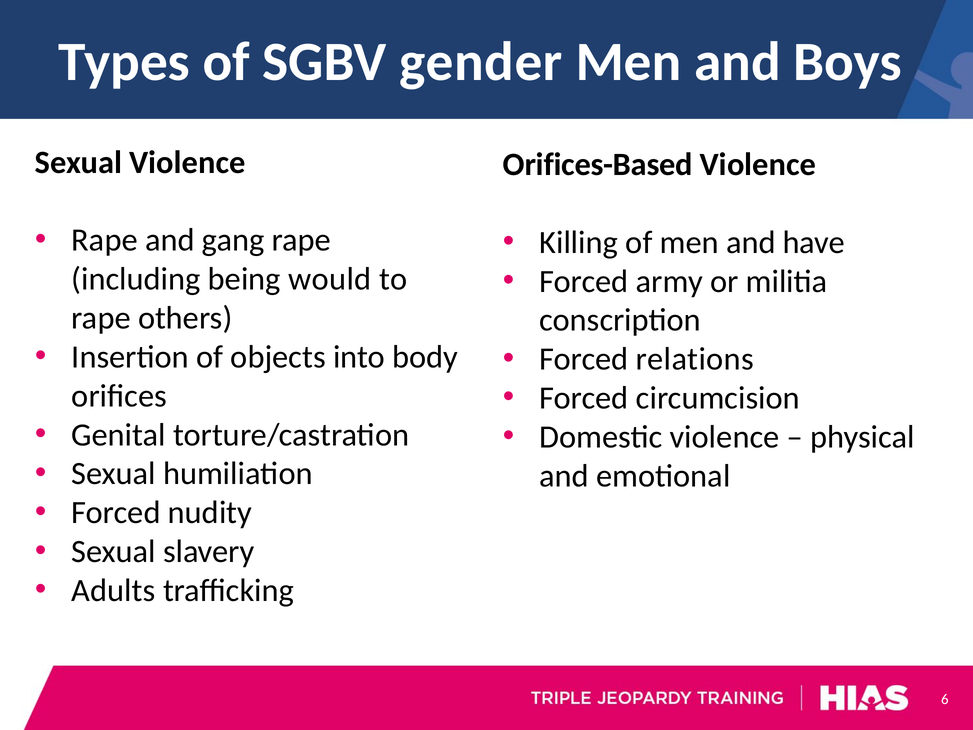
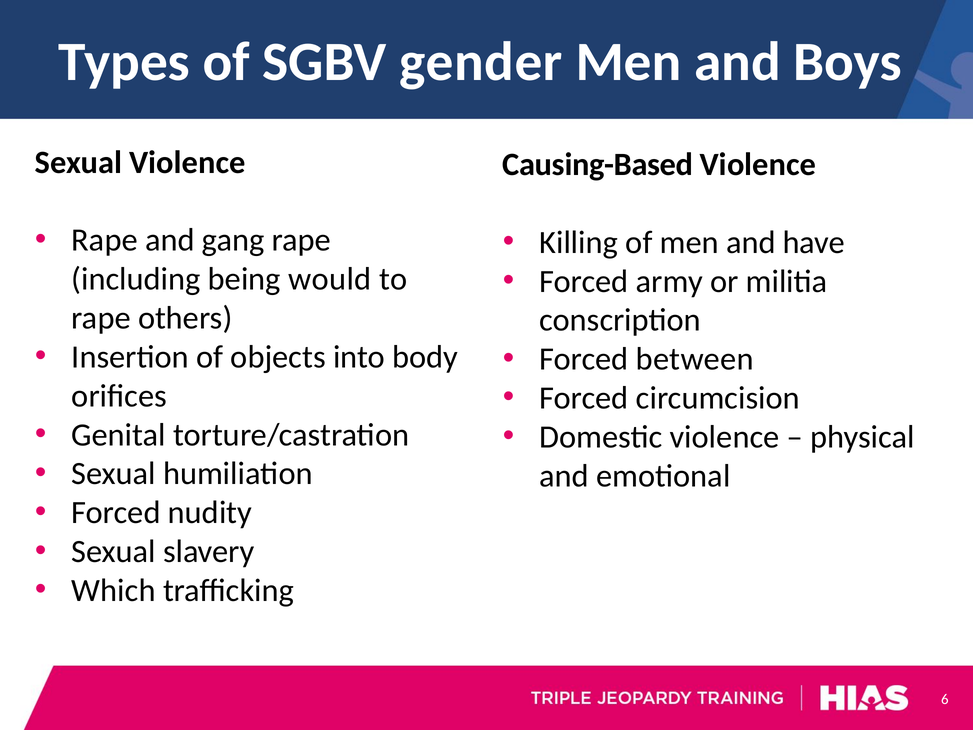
Orifices-Based: Orifices-Based -> Causing-Based
relations: relations -> between
Adults: Adults -> Which
